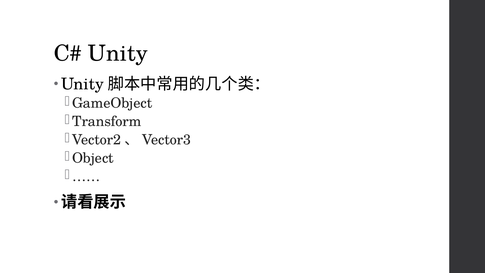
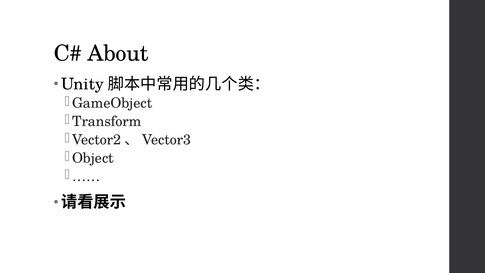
Unity: Unity -> About
